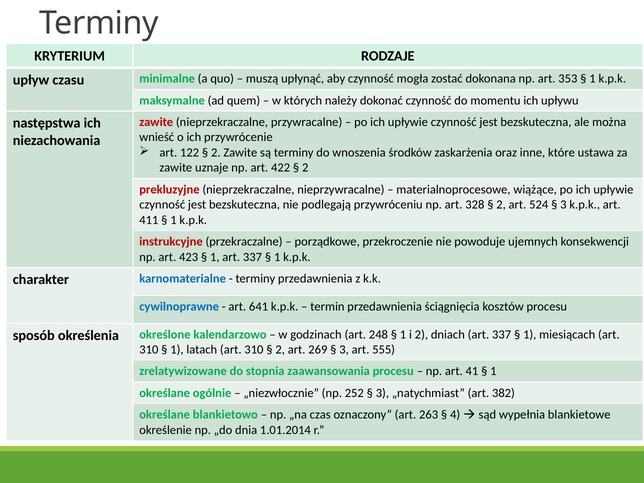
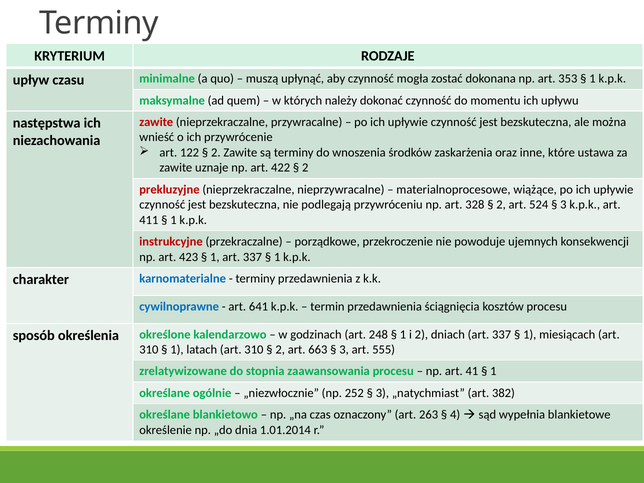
269: 269 -> 663
